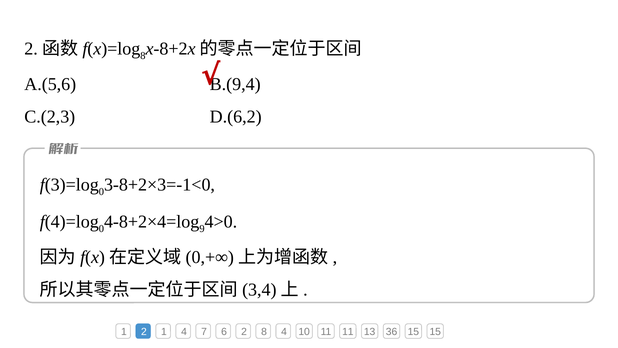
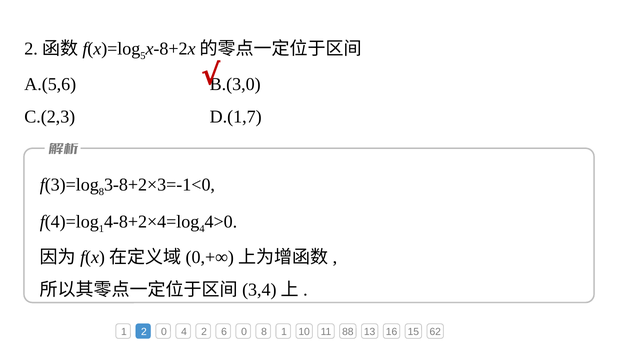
8 at (143, 56): 8 -> 5
B.(9,4: B.(9,4 -> B.(3,0
D.(6,2: D.(6,2 -> D.(1,7
0 at (101, 192): 0 -> 8
0 at (101, 229): 0 -> 1
9 at (202, 229): 9 -> 4
2 1: 1 -> 0
4 7: 7 -> 2
6 2: 2 -> 0
8 4: 4 -> 1
11 11: 11 -> 88
36: 36 -> 16
15 15: 15 -> 62
